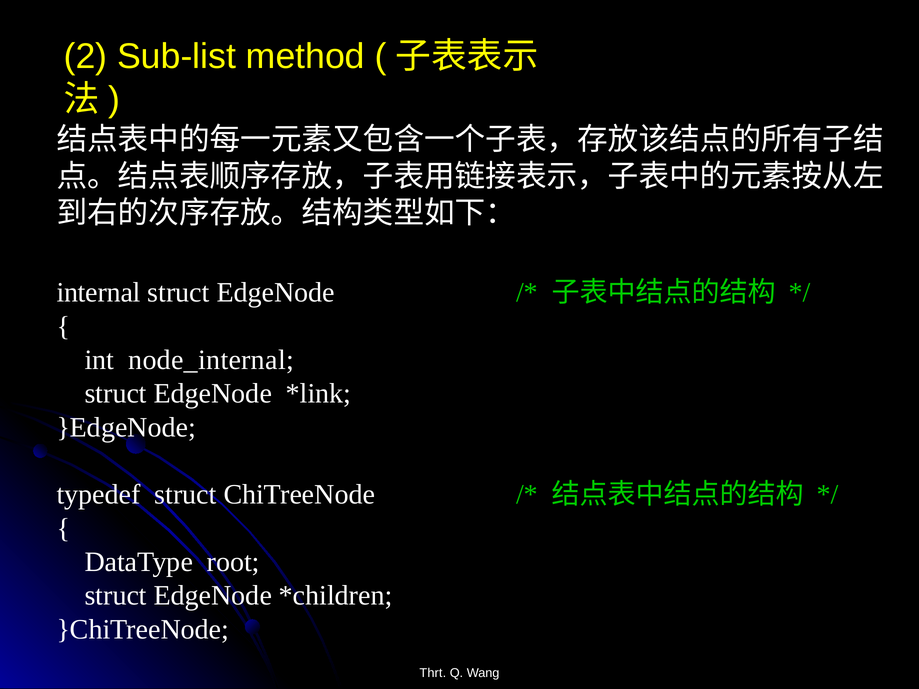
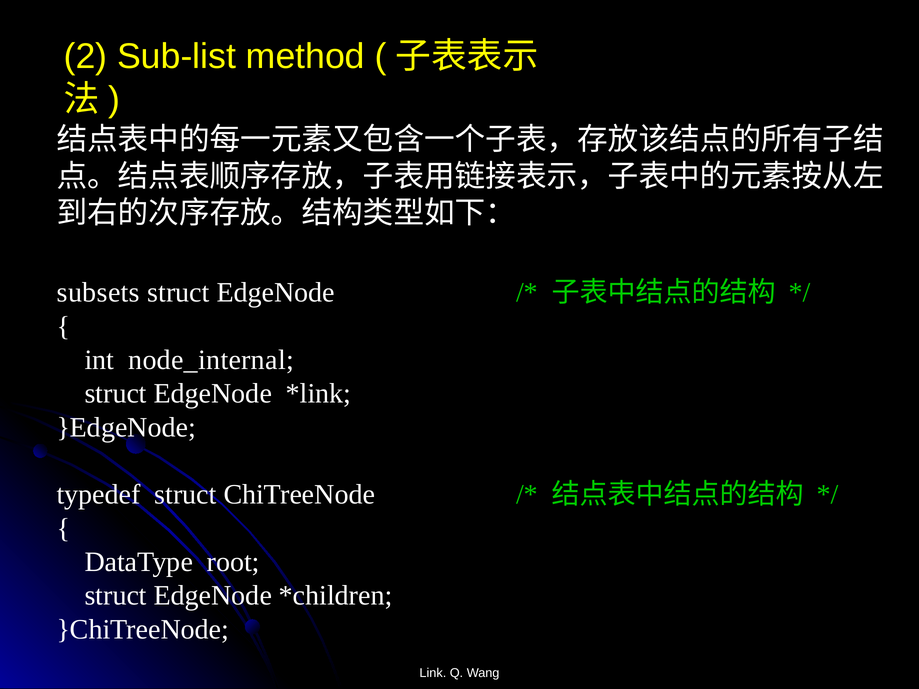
internal: internal -> subsets
Thrt: Thrt -> Link
